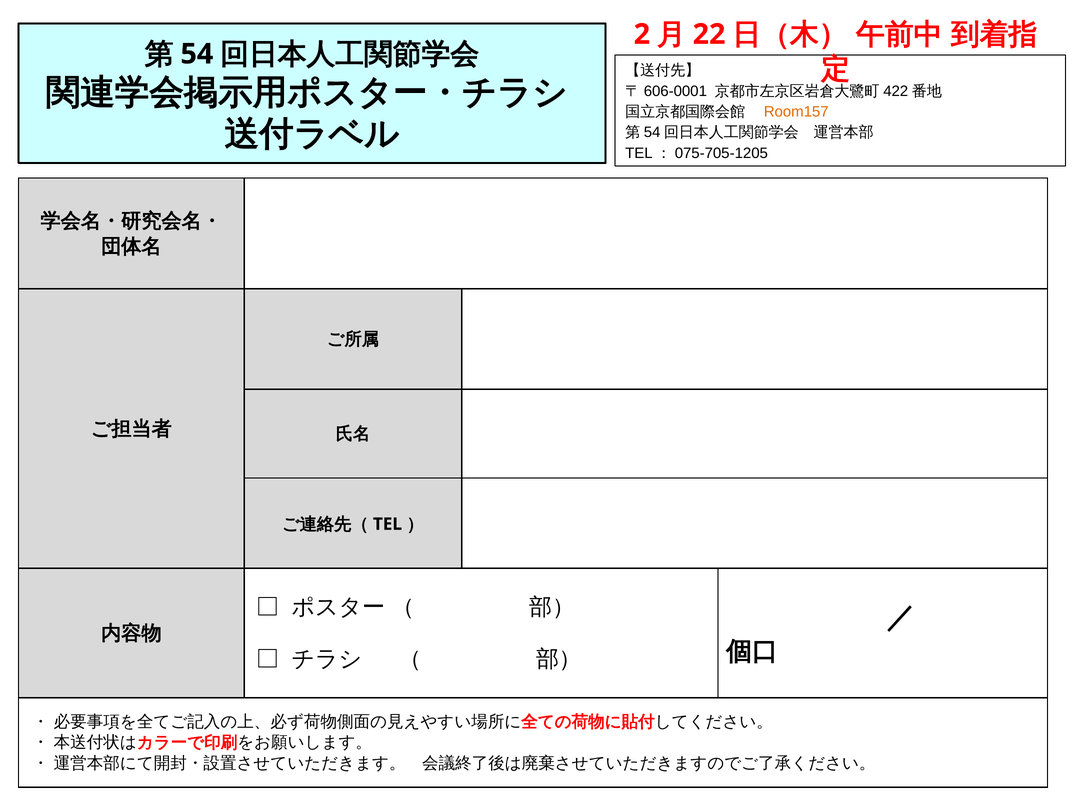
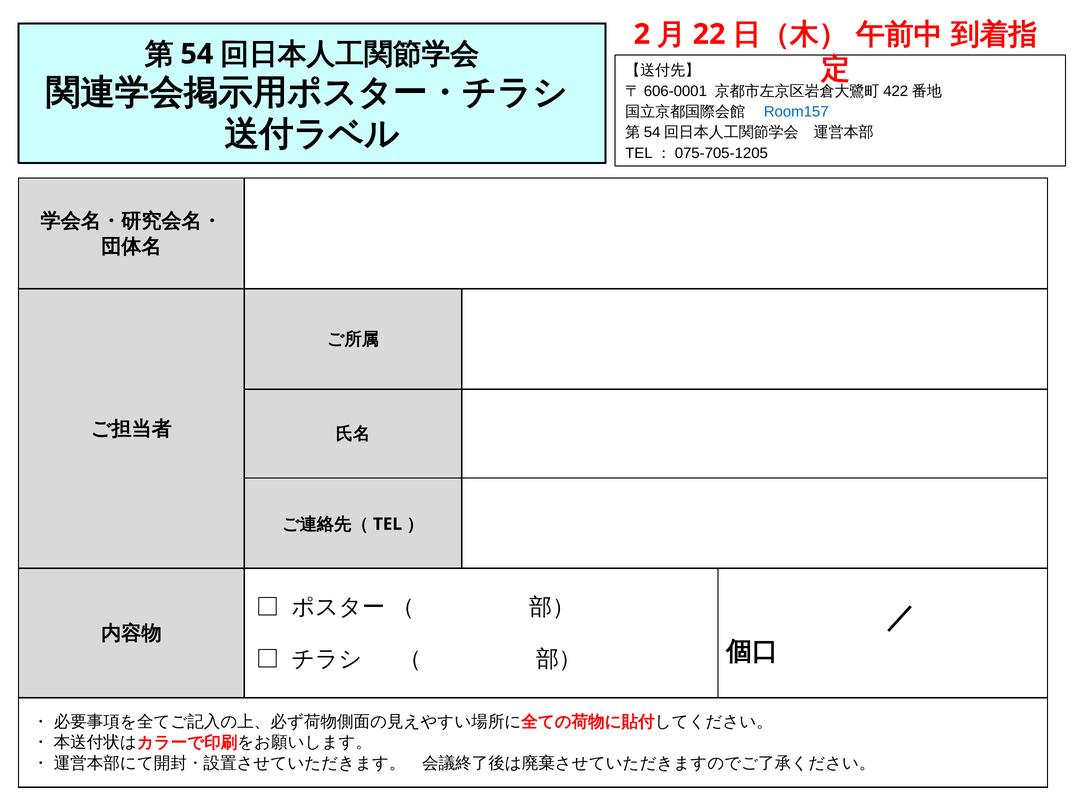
Room157 colour: orange -> blue
